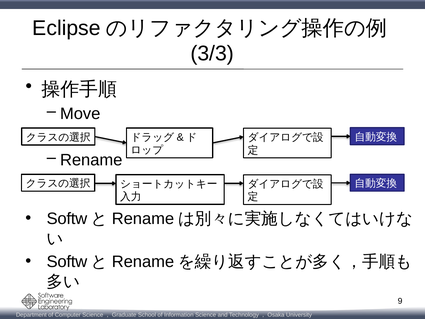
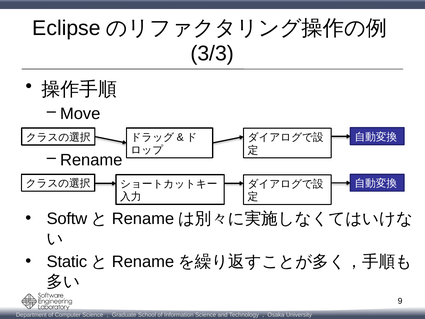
Softw at (67, 262): Softw -> Static
